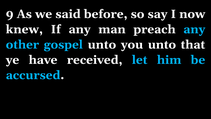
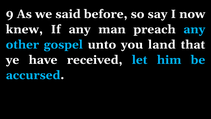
you unto: unto -> land
